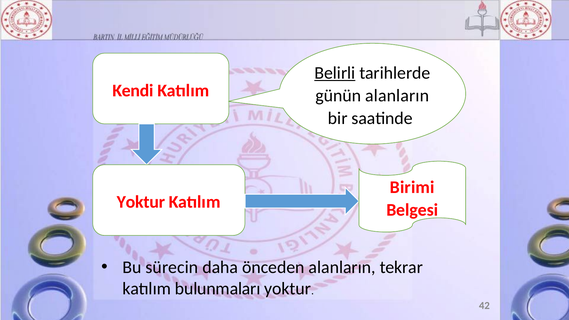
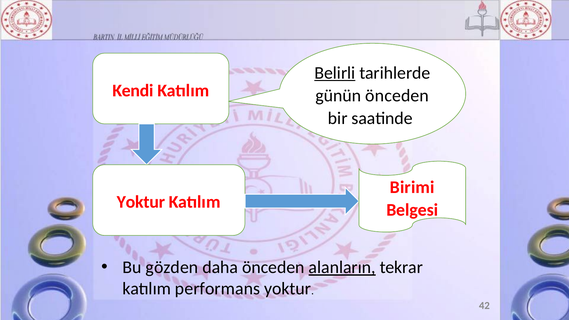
günün alanların: alanların -> önceden
sürecin: sürecin -> gözden
alanların at (342, 267) underline: none -> present
bulunmaları: bulunmaları -> performans
